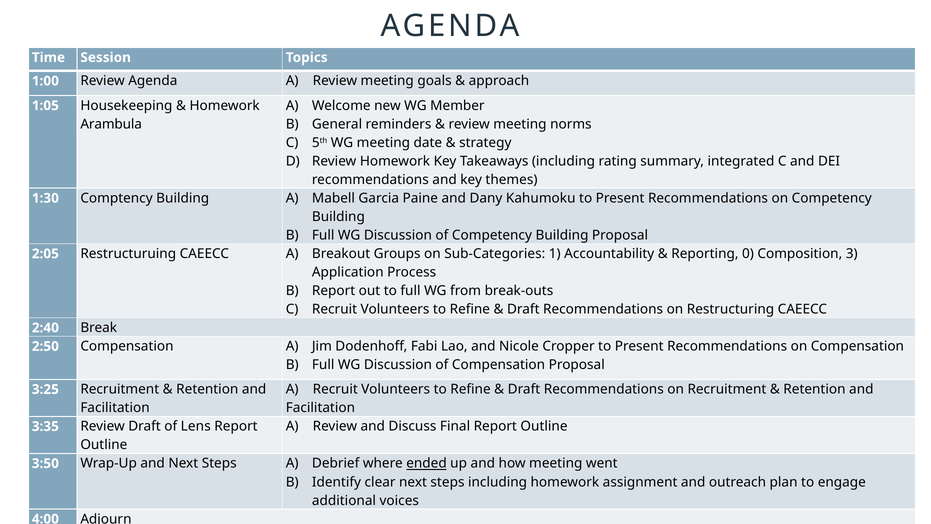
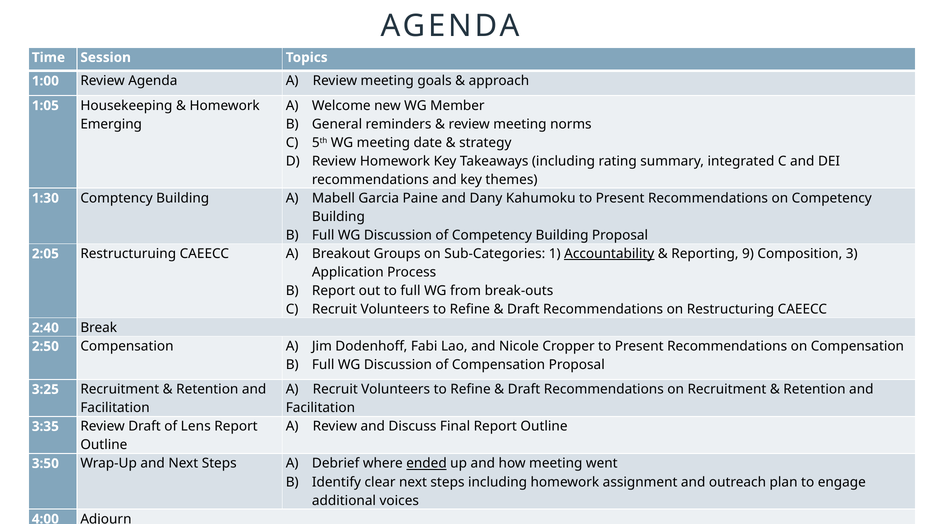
Arambula: Arambula -> Emerging
Accountability underline: none -> present
0: 0 -> 9
